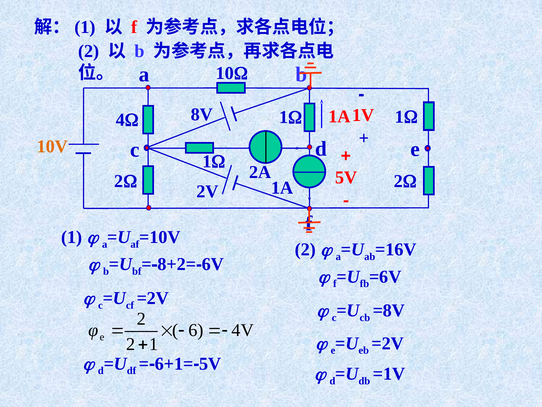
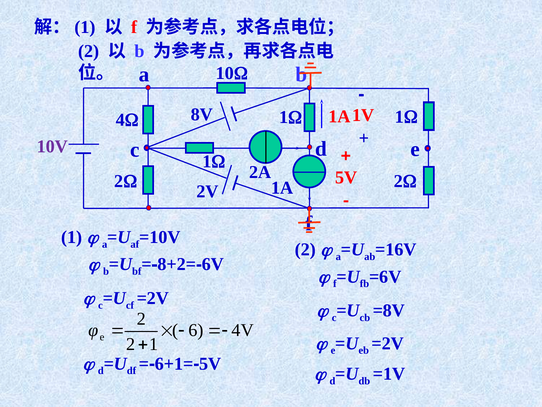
10V colour: orange -> purple
